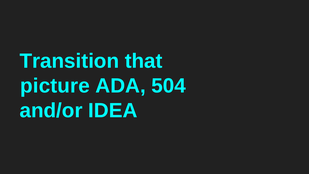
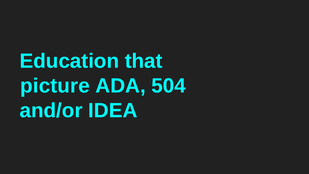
Transition: Transition -> Education
